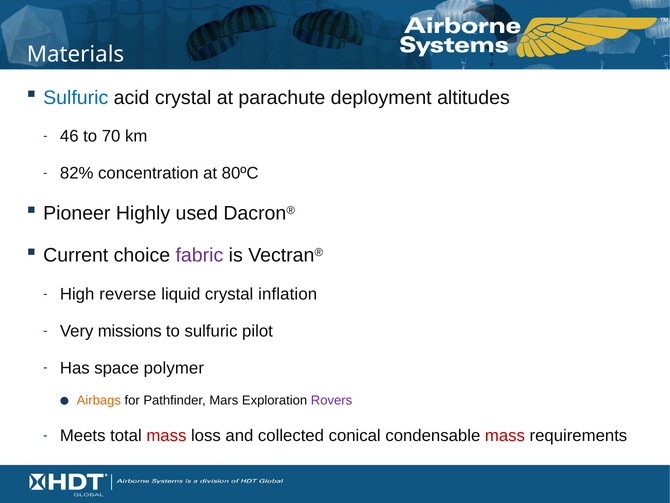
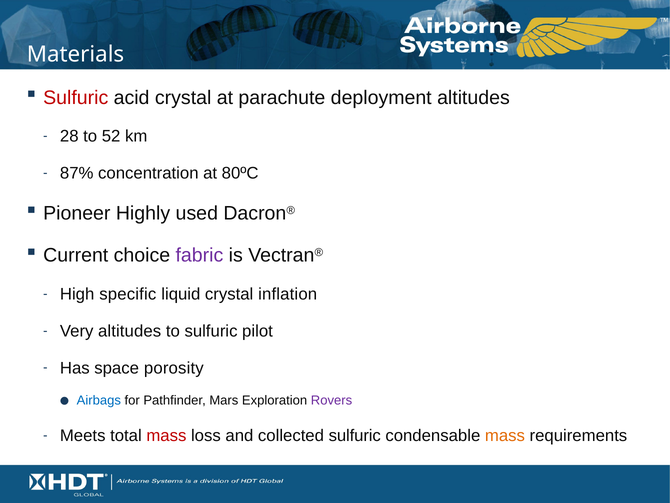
Sulfuric at (76, 98) colour: blue -> red
46: 46 -> 28
70: 70 -> 52
82%: 82% -> 87%
reverse: reverse -> specific
Very missions: missions -> altitudes
polymer: polymer -> porosity
Airbags colour: orange -> blue
collected conical: conical -> sulfuric
mass at (505, 435) colour: red -> orange
